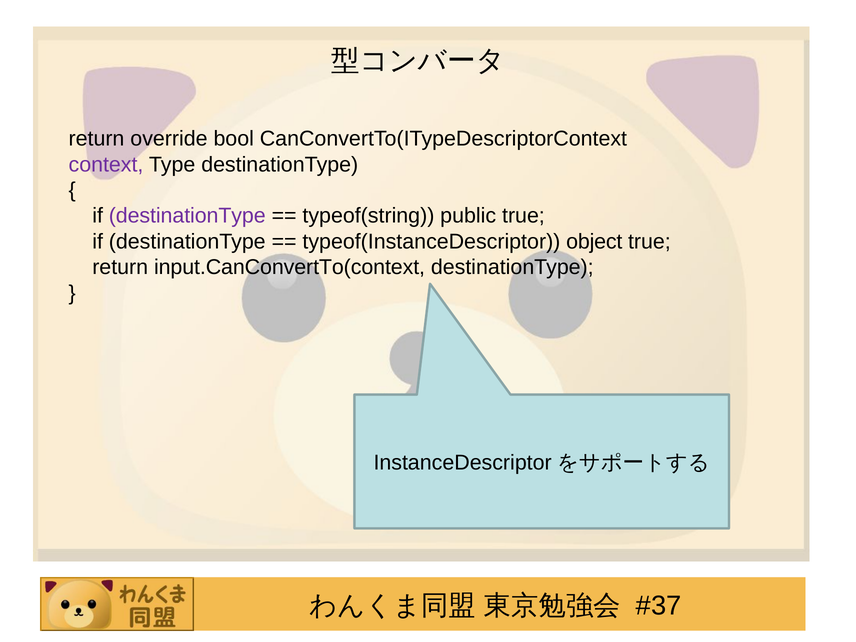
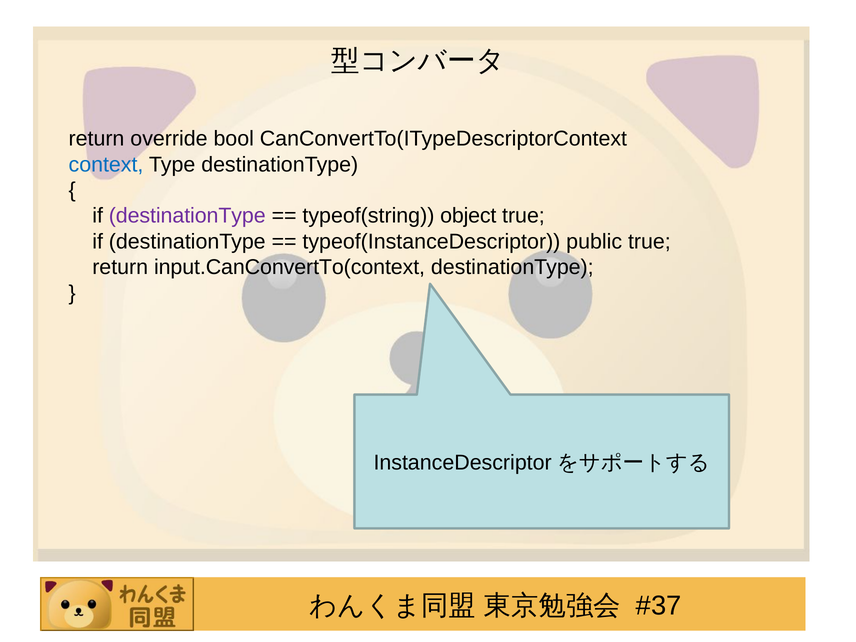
context colour: purple -> blue
public: public -> object
object: object -> public
